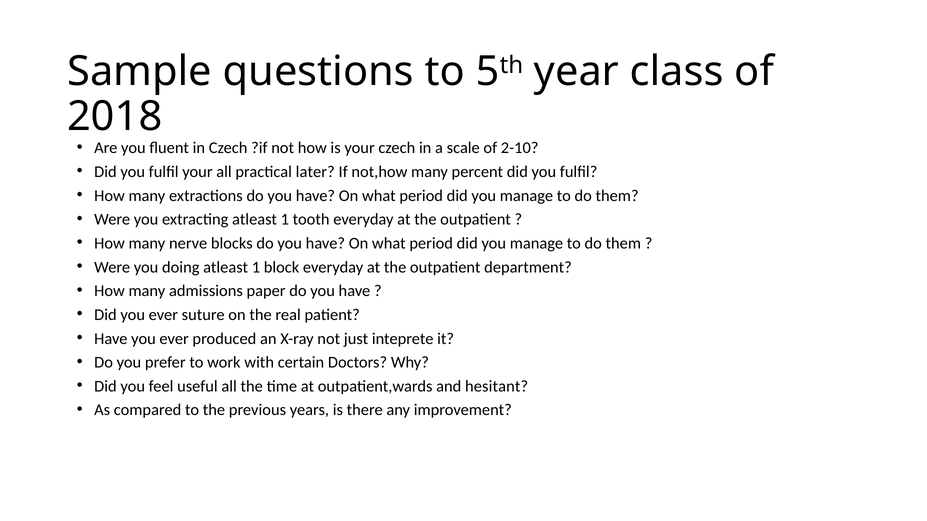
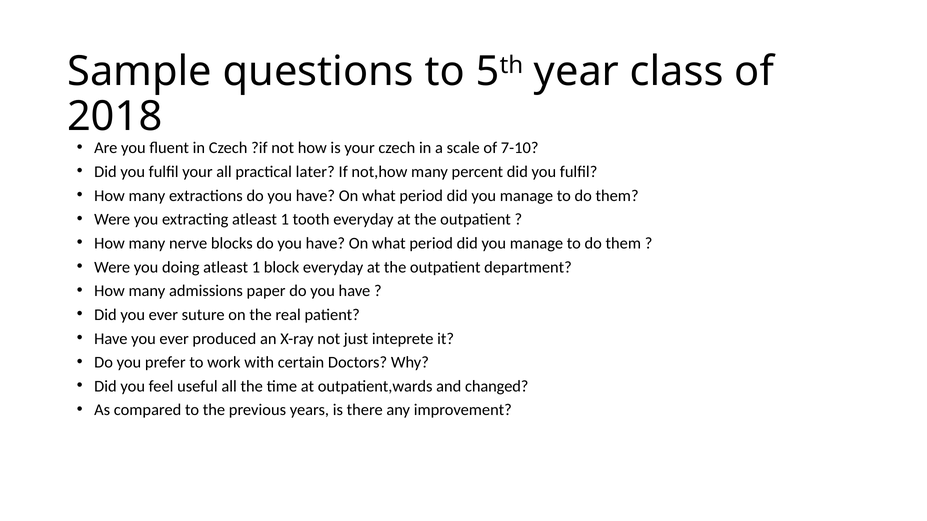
2-10: 2-10 -> 7-10
hesitant: hesitant -> changed
